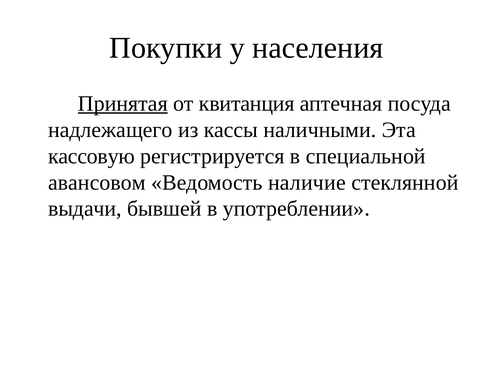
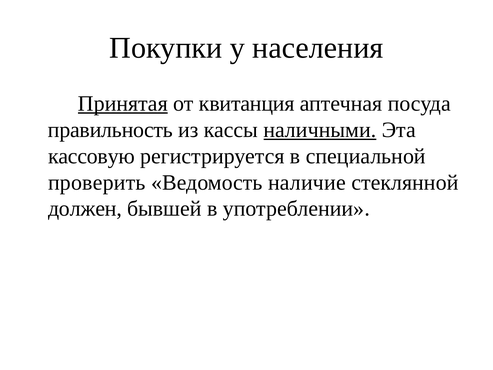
надлежащего: надлежащего -> правильность
наличными underline: none -> present
авансовом: авансовом -> проверить
выдачи: выдачи -> должен
